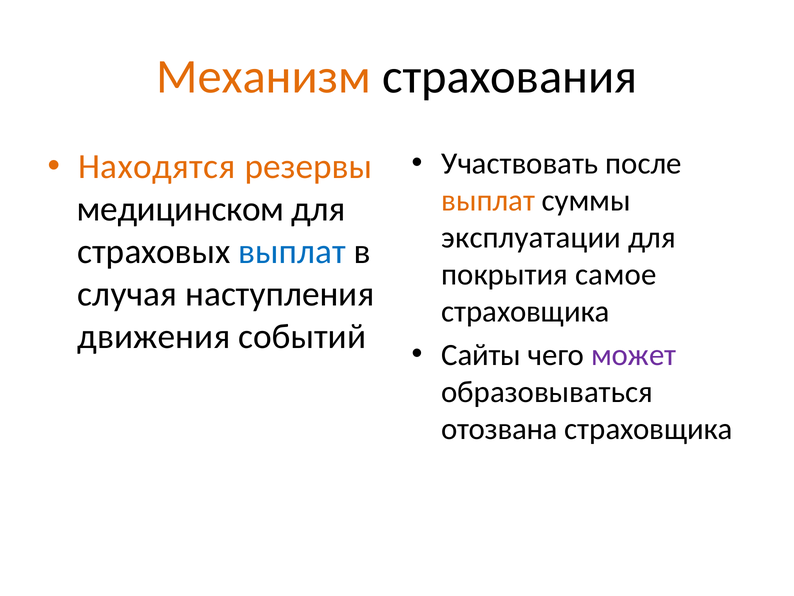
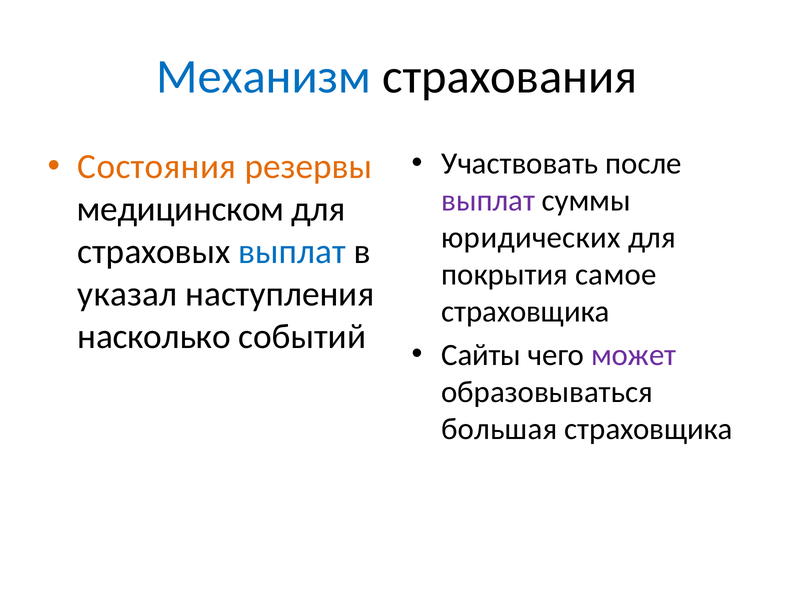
Механизм colour: orange -> blue
Находятся: Находятся -> Состояния
выплат at (488, 201) colour: orange -> purple
эксплуатации: эксплуатации -> юридических
случая: случая -> указал
движения: движения -> насколько
отозвана: отозвана -> большая
